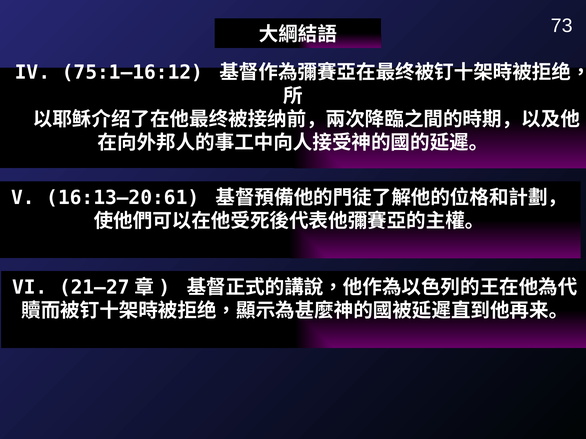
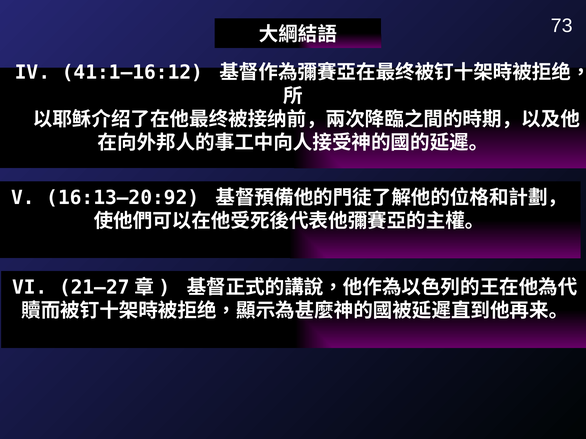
75:1–16:12: 75:1–16:12 -> 41:1–16:12
16:13–20:61: 16:13–20:61 -> 16:13–20:92
